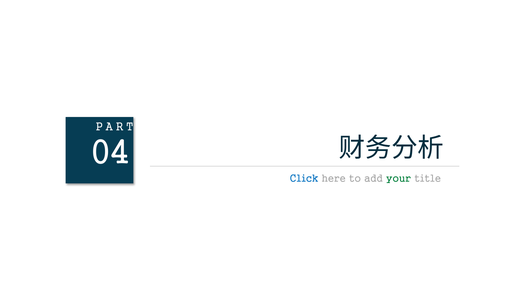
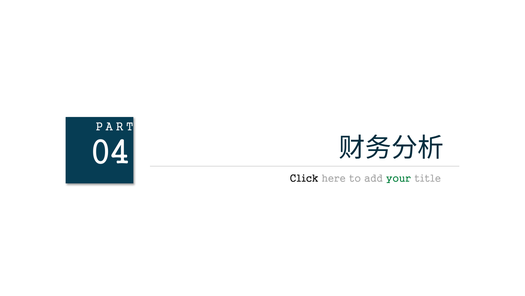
Click colour: blue -> black
